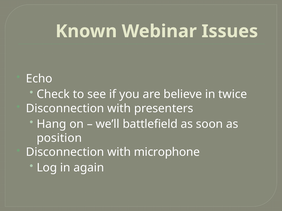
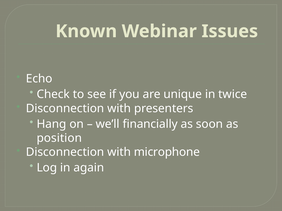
believe: believe -> unique
battlefield: battlefield -> financially
